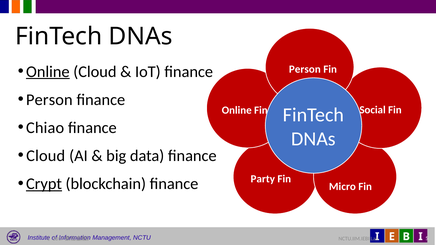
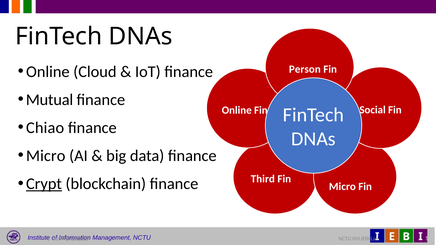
Online at (48, 72) underline: present -> none
Person at (49, 100): Person -> Mutual
Cloud at (46, 156): Cloud -> Micro
Party: Party -> Third
